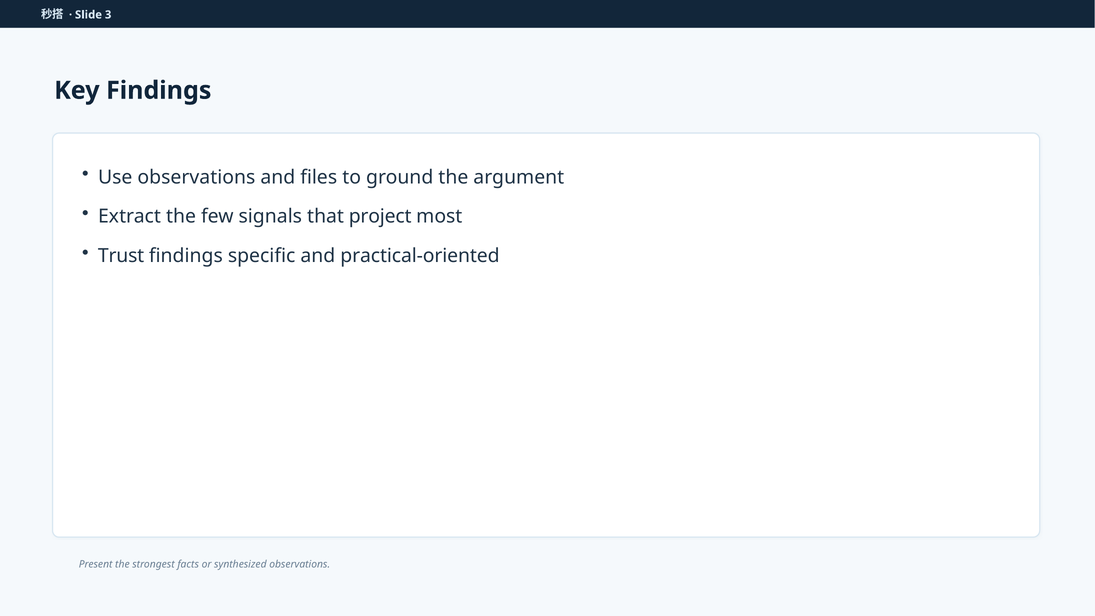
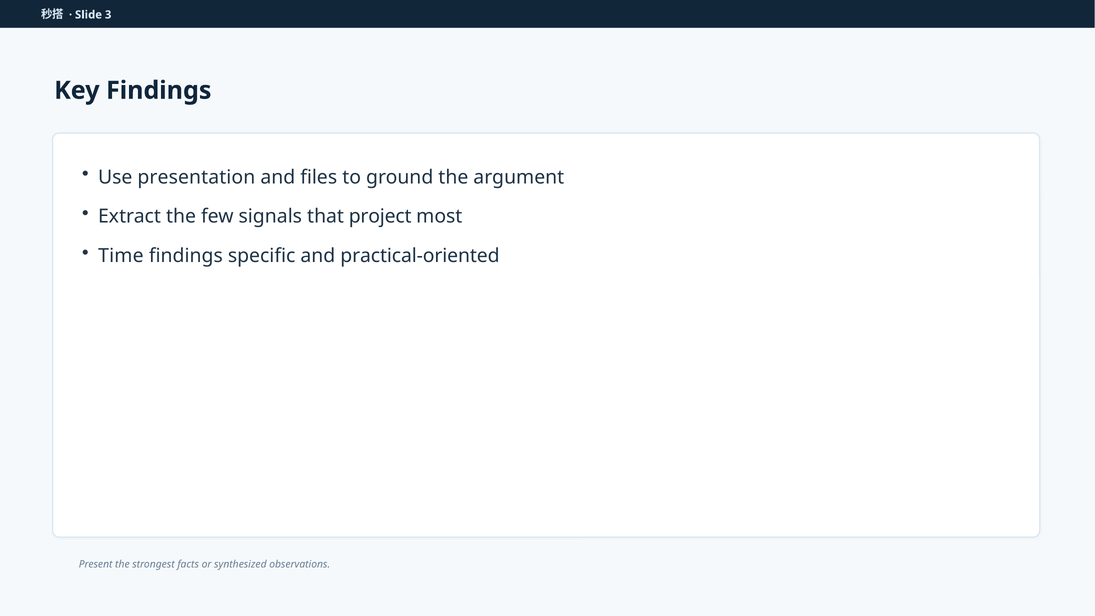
Use observations: observations -> presentation
Trust: Trust -> Time
